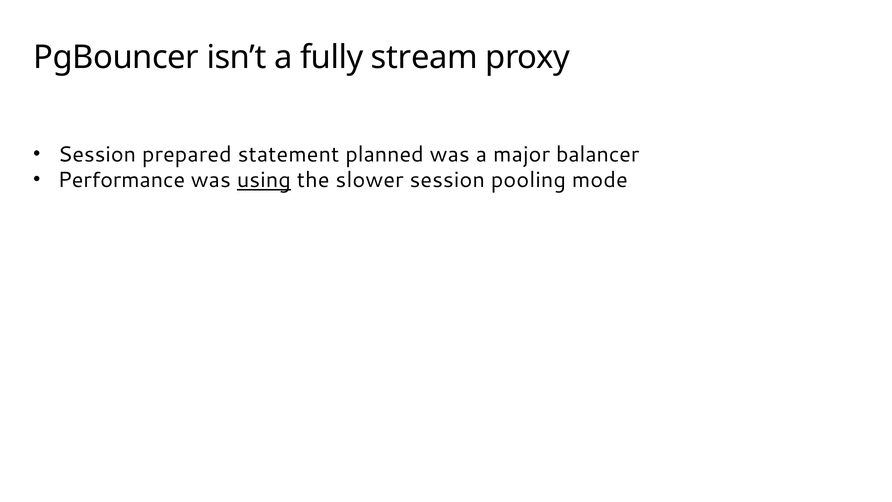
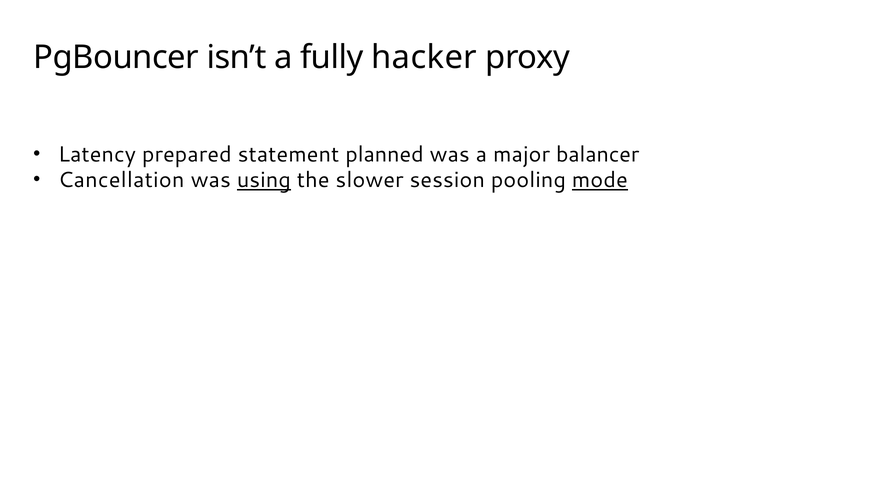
stream: stream -> hacker
Session at (97, 155): Session -> Latency
Performance: Performance -> Cancellation
mode underline: none -> present
